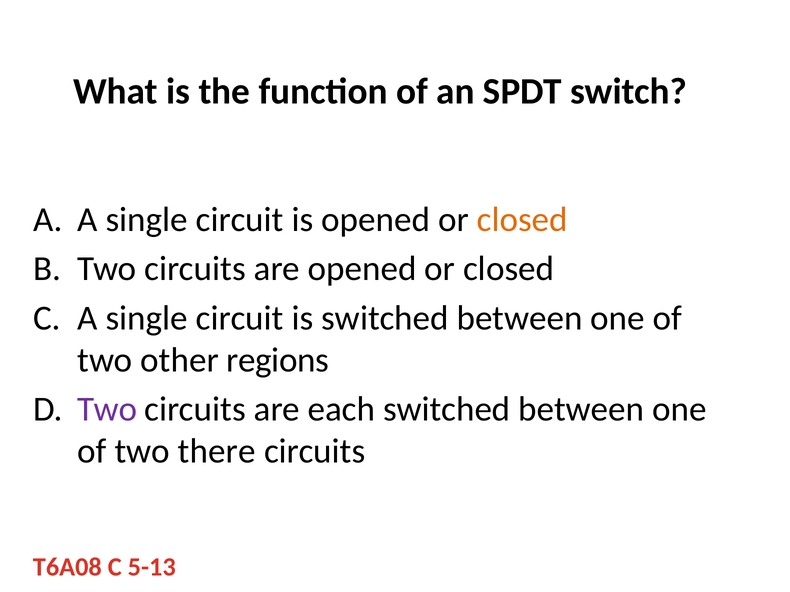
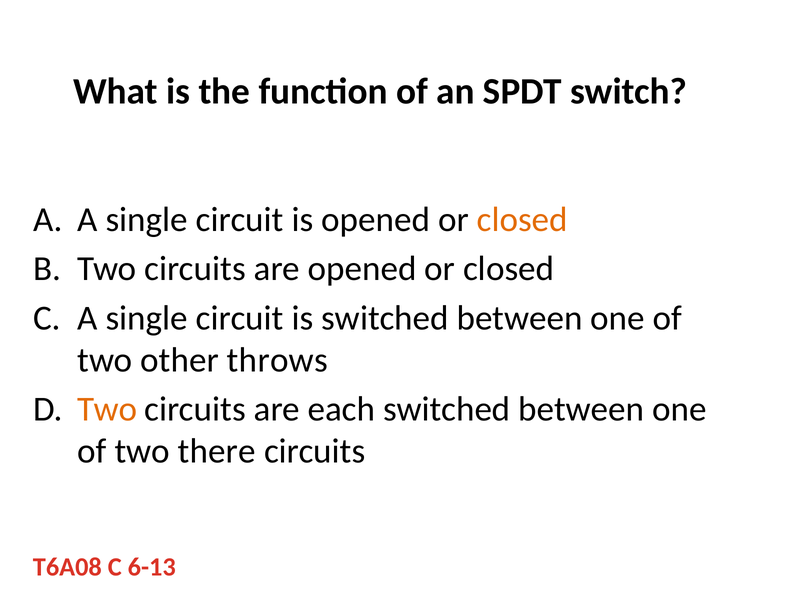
regions: regions -> throws
Two at (107, 410) colour: purple -> orange
5-13: 5-13 -> 6-13
